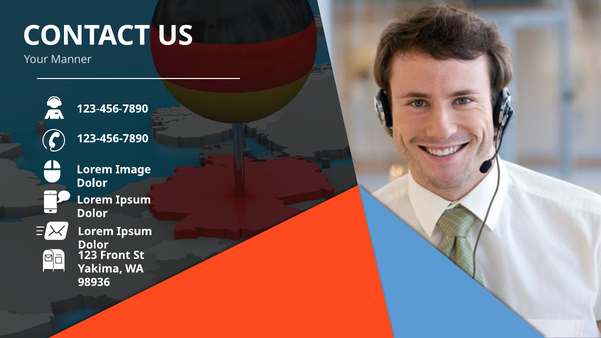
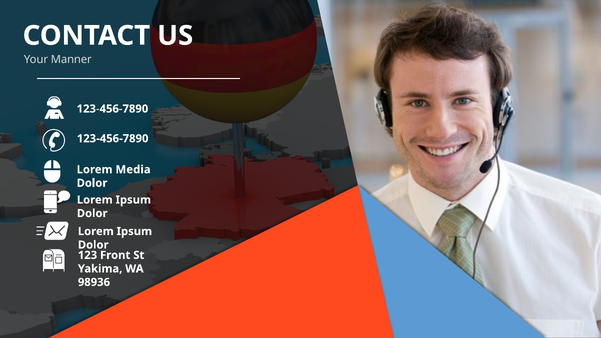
Image: Image -> Media
